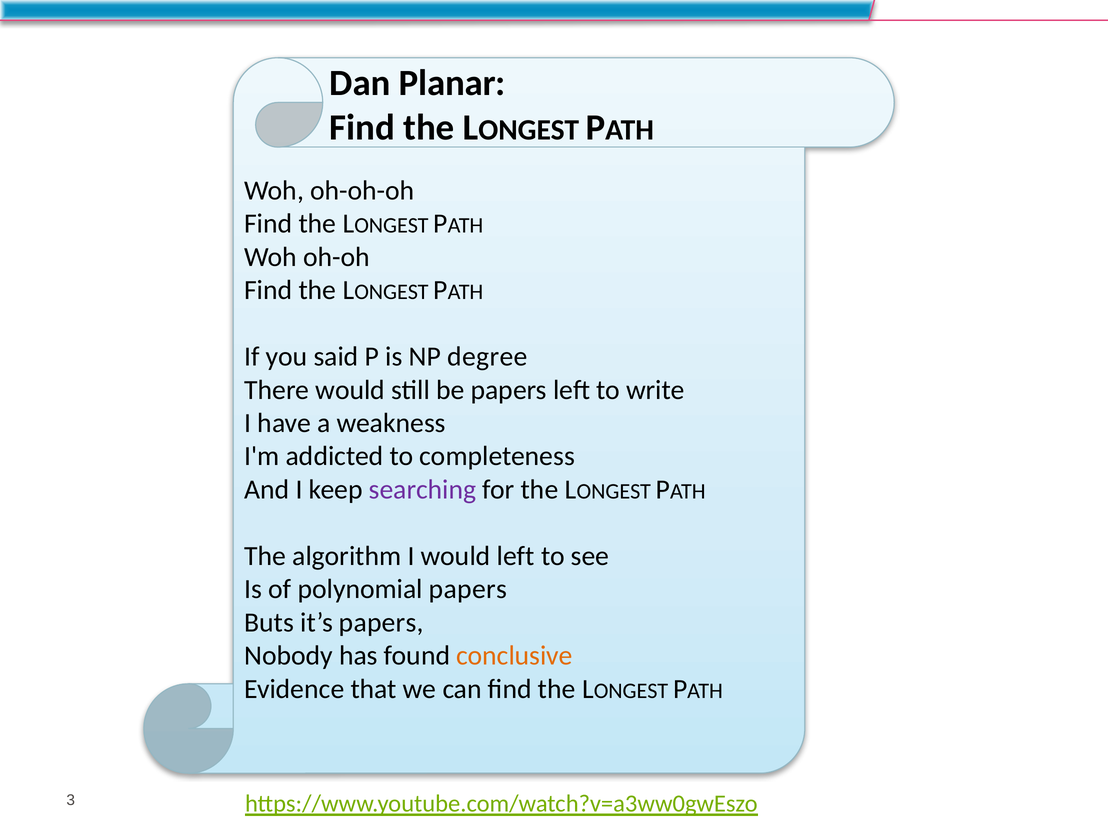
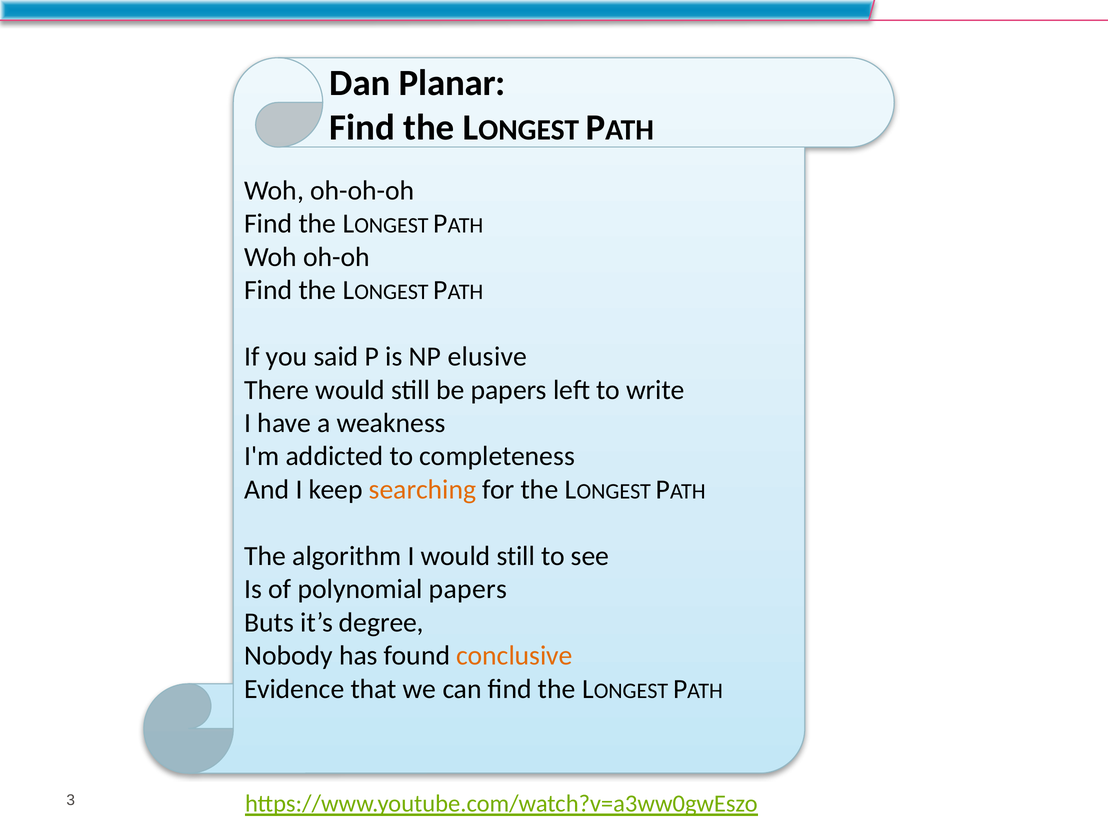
degree: degree -> elusive
searching colour: purple -> orange
I would left: left -> still
it’s papers: papers -> degree
